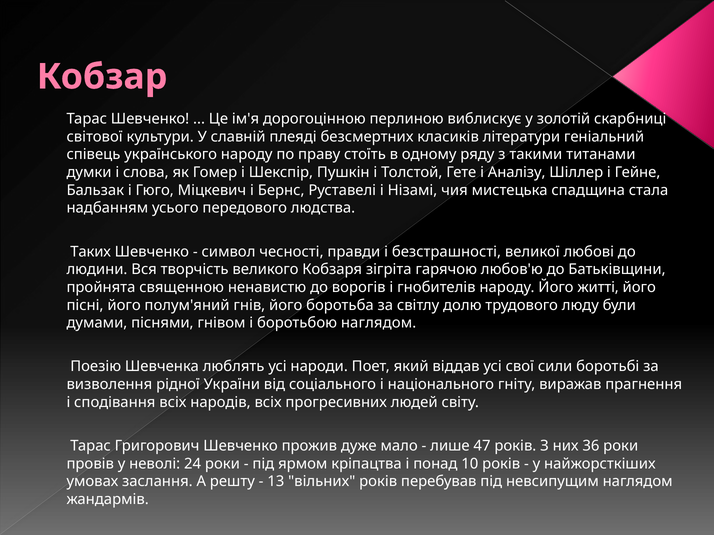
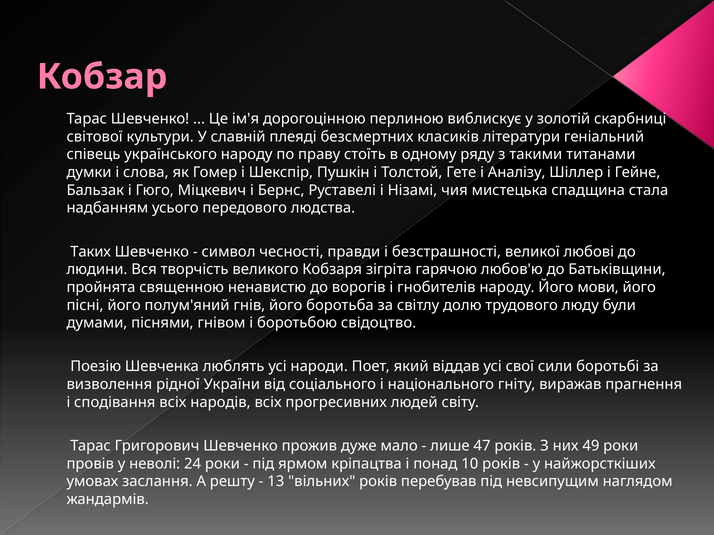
житті: житті -> мови
боротьбою наглядом: наглядом -> свідоцтво
36: 36 -> 49
